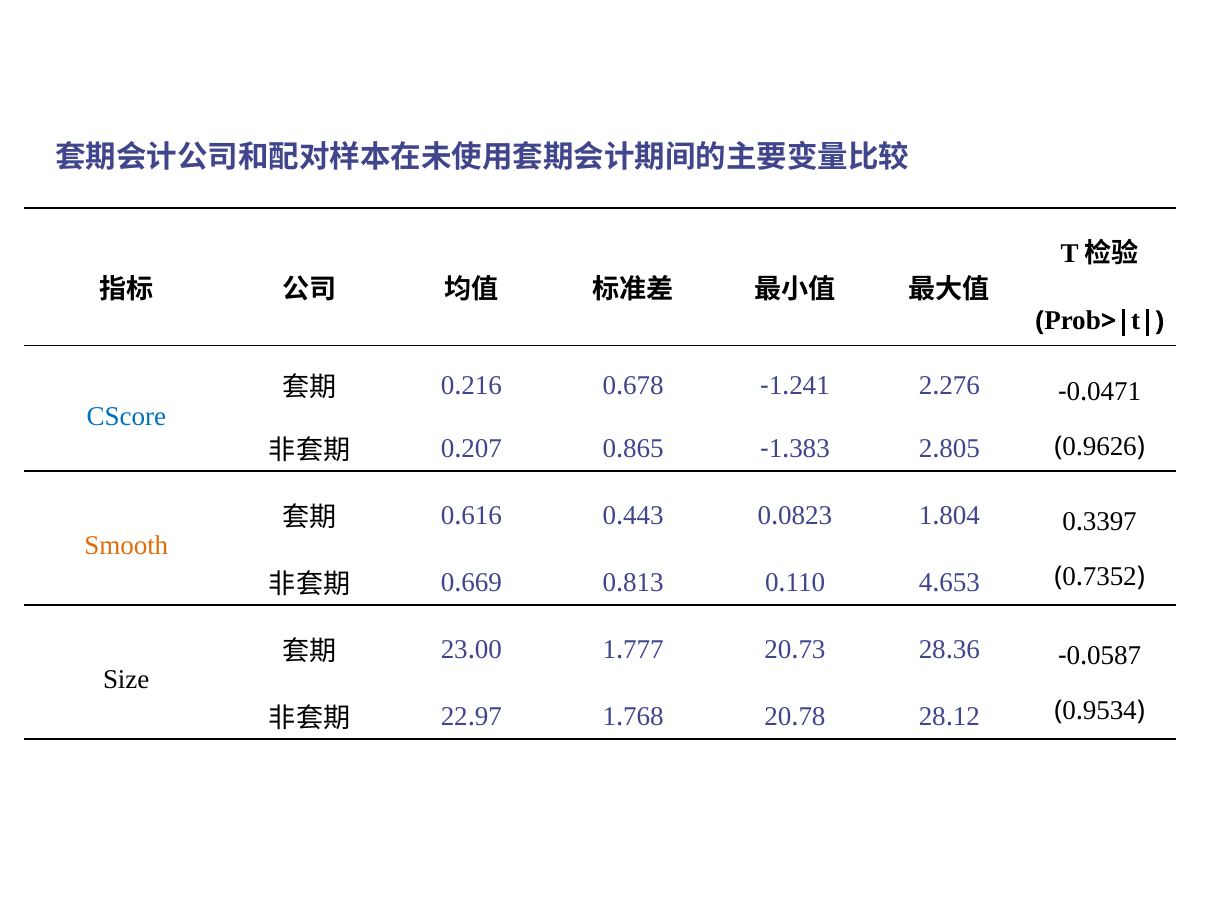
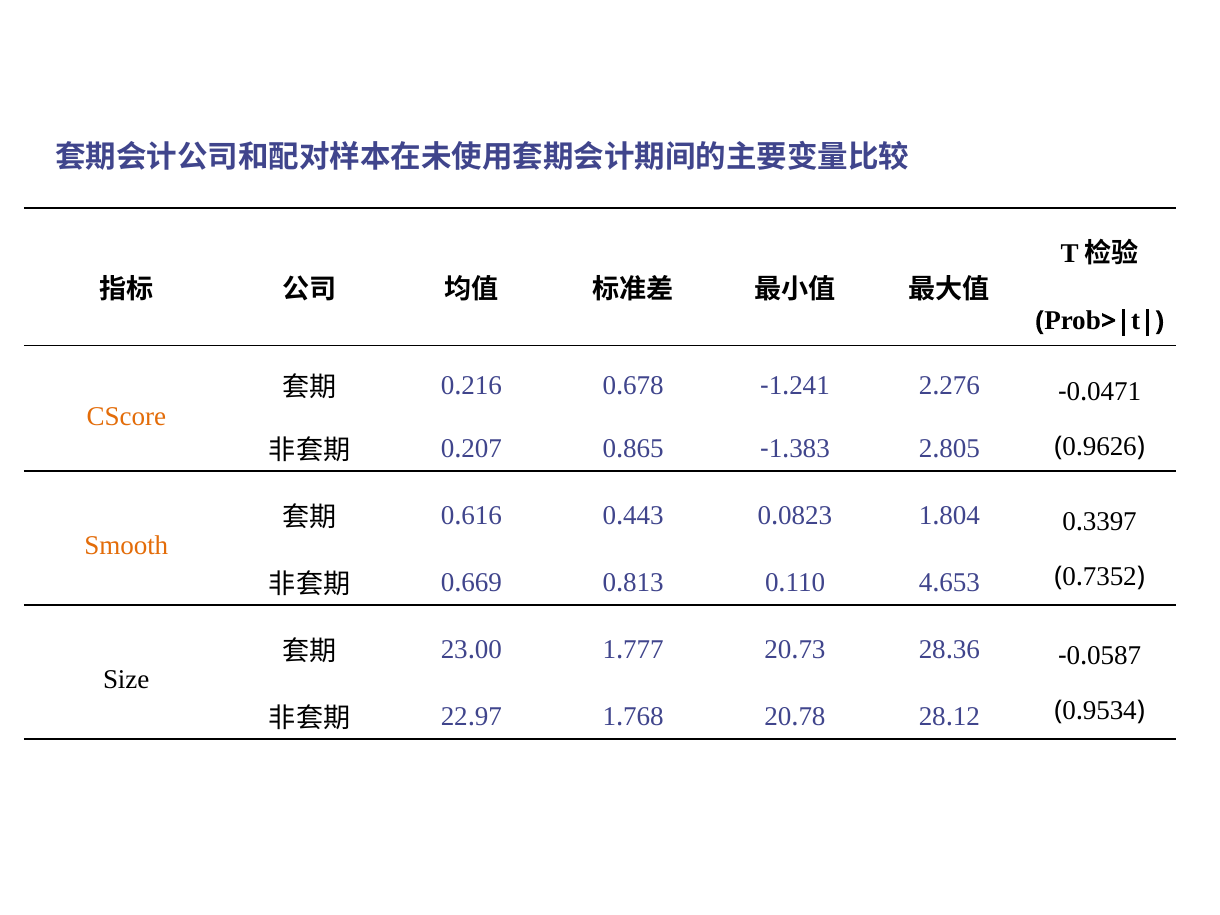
CScore colour: blue -> orange
